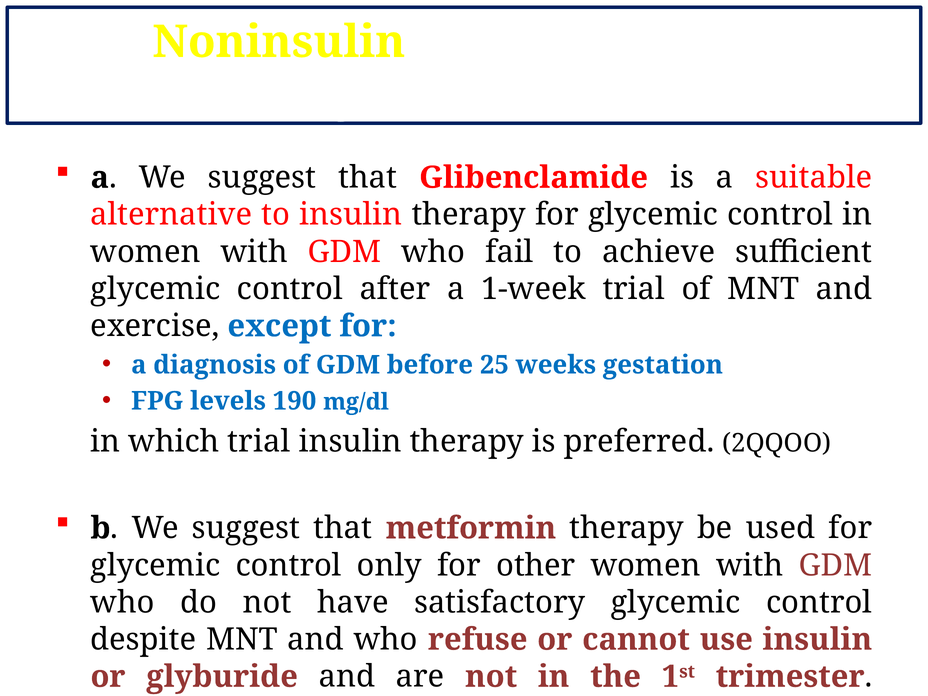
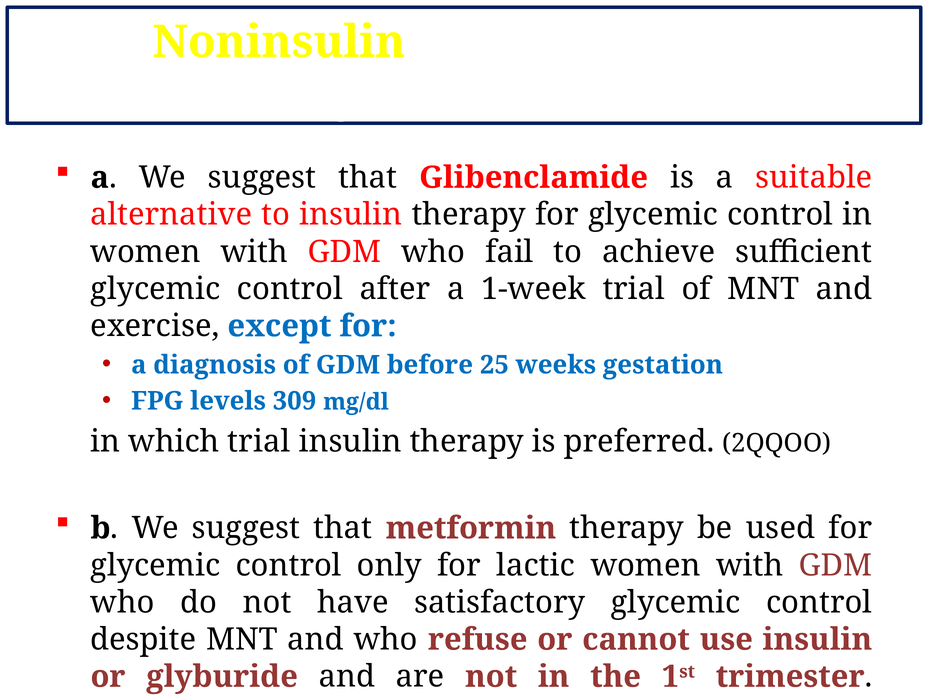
190: 190 -> 309
other: other -> lactic
